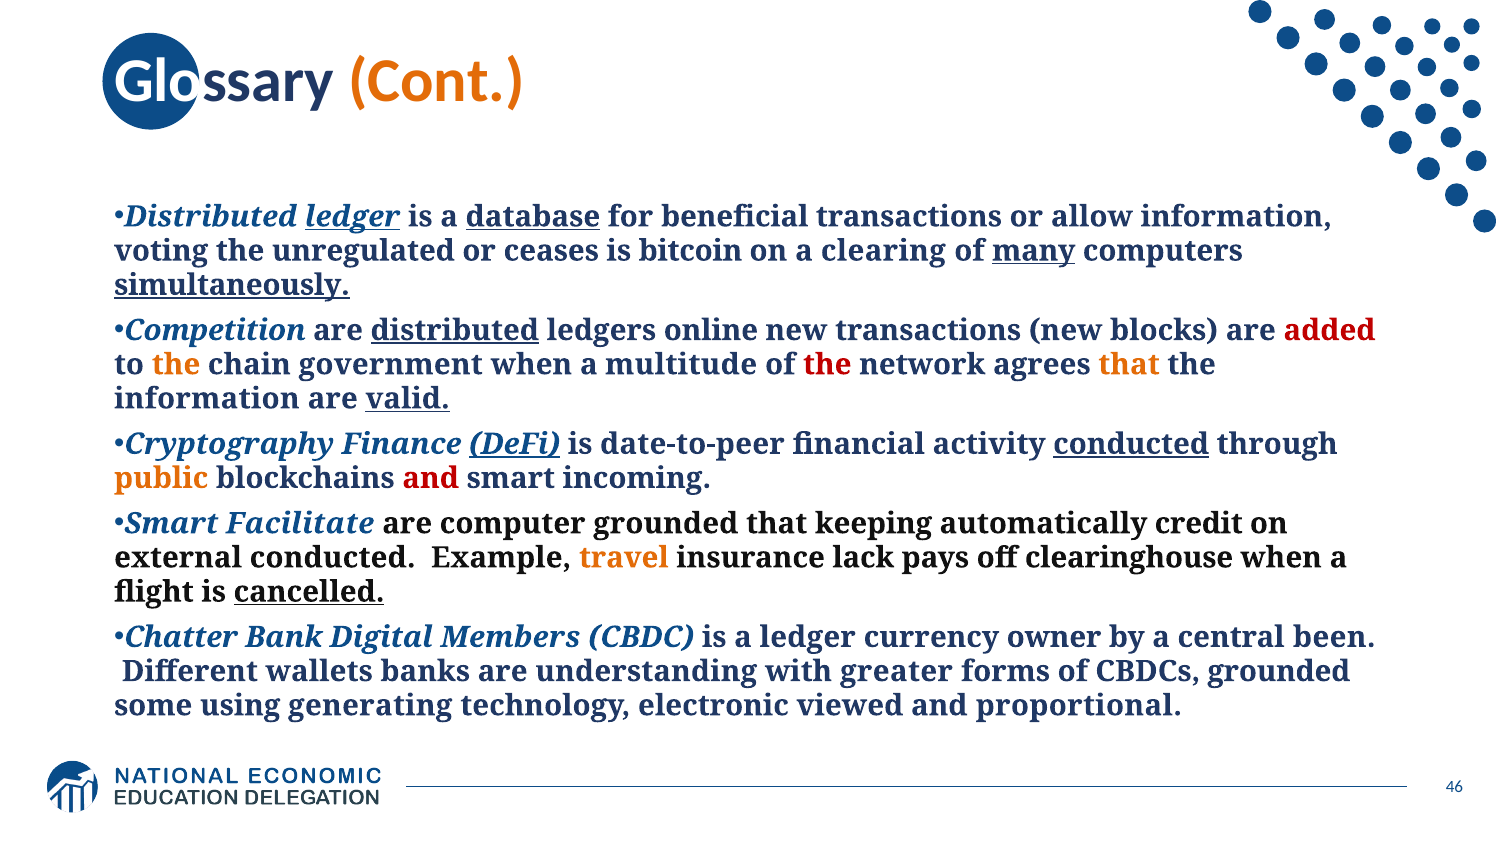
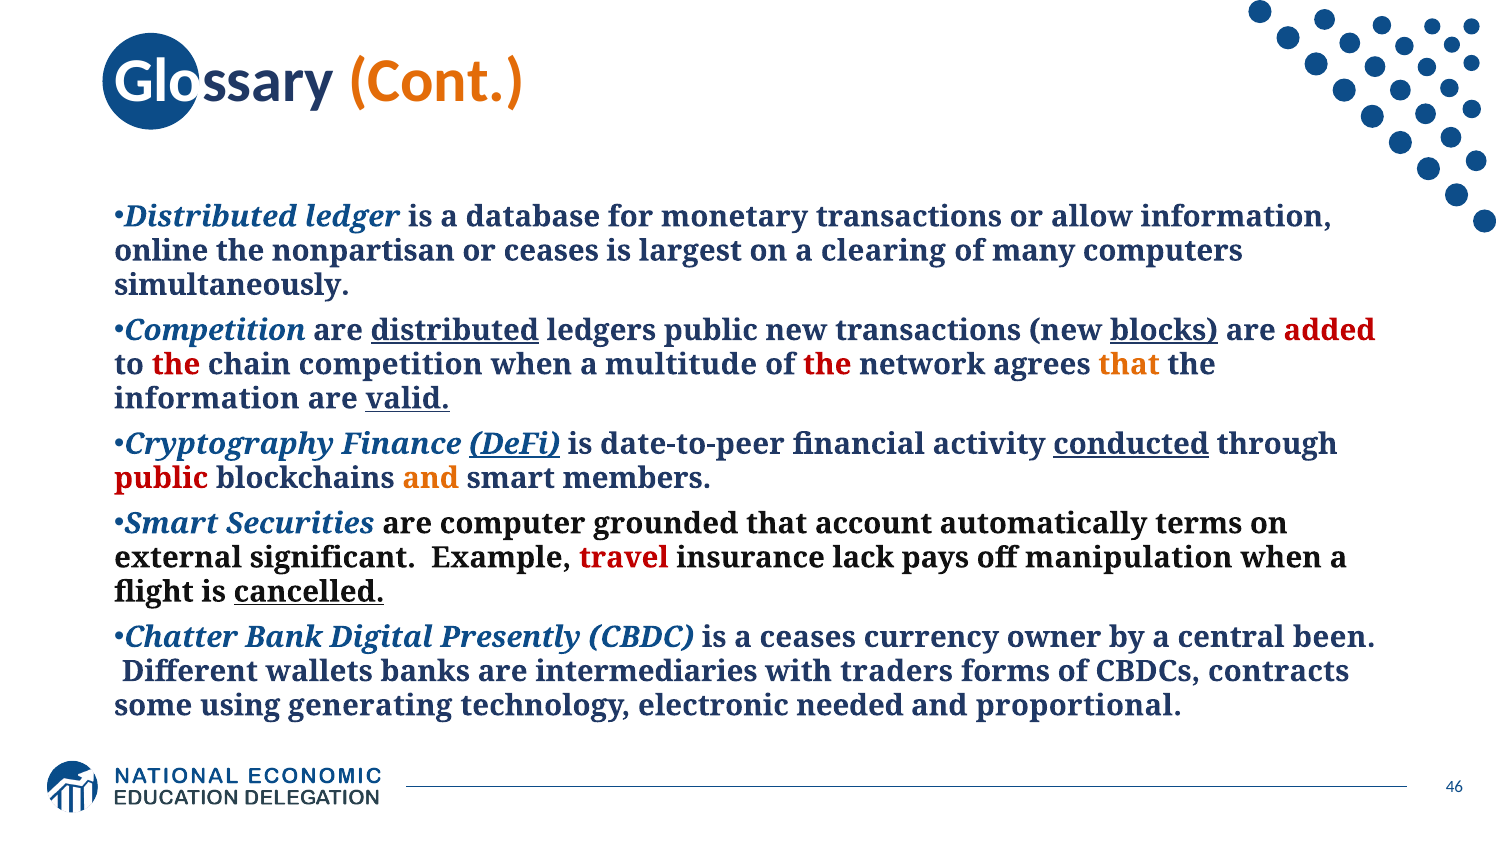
ledger at (353, 217) underline: present -> none
database underline: present -> none
beneficial: beneficial -> monetary
voting: voting -> online
unregulated: unregulated -> nonpartisan
bitcoin: bitcoin -> largest
many underline: present -> none
simultaneously underline: present -> none
ledgers online: online -> public
blocks underline: none -> present
the at (176, 365) colour: orange -> red
chain government: government -> competition
public at (161, 478) colour: orange -> red
and at (431, 478) colour: red -> orange
incoming: incoming -> members
Facilitate: Facilitate -> Securities
keeping: keeping -> account
credit: credit -> terms
external conducted: conducted -> significant
travel colour: orange -> red
clearinghouse: clearinghouse -> manipulation
Members: Members -> Presently
a ledger: ledger -> ceases
understanding: understanding -> intermediaries
greater: greater -> traders
CBDCs grounded: grounded -> contracts
viewed: viewed -> needed
